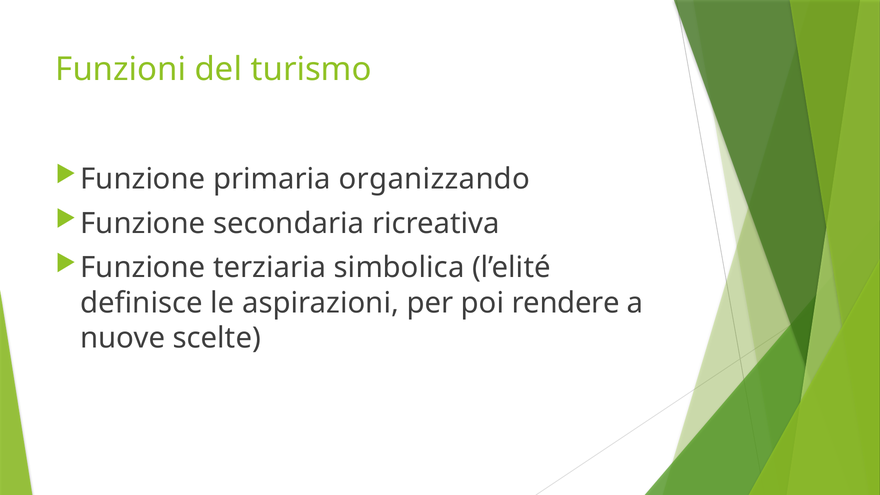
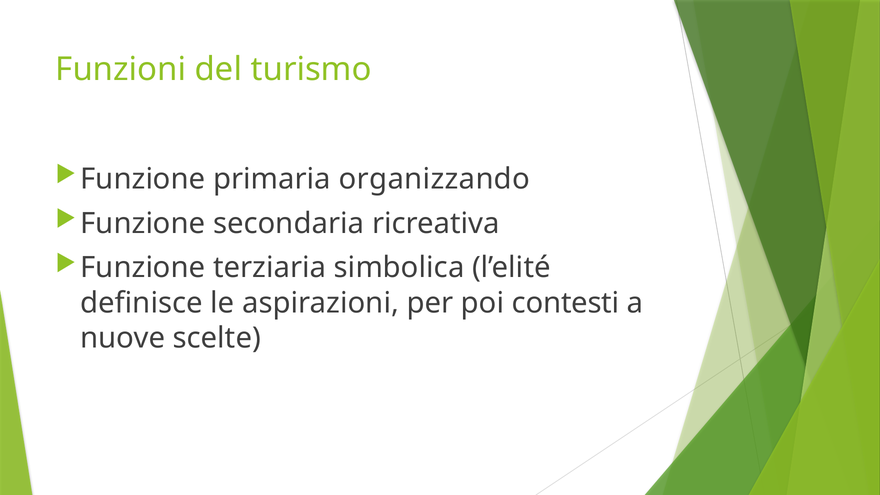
rendere: rendere -> contesti
